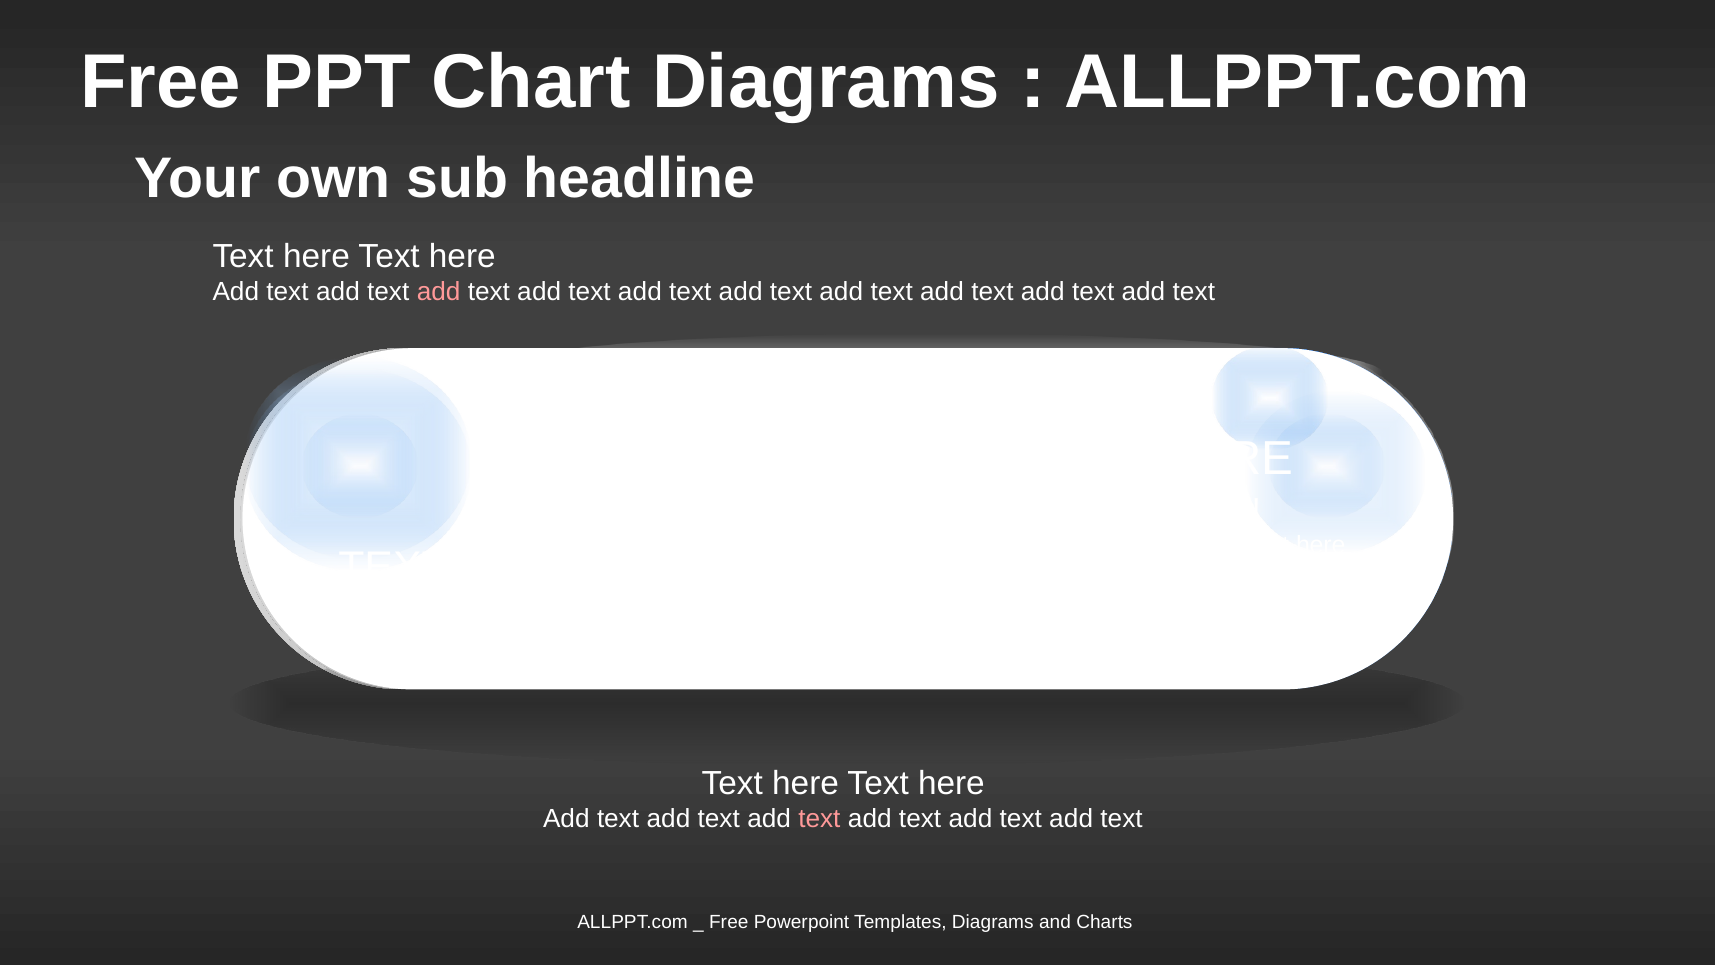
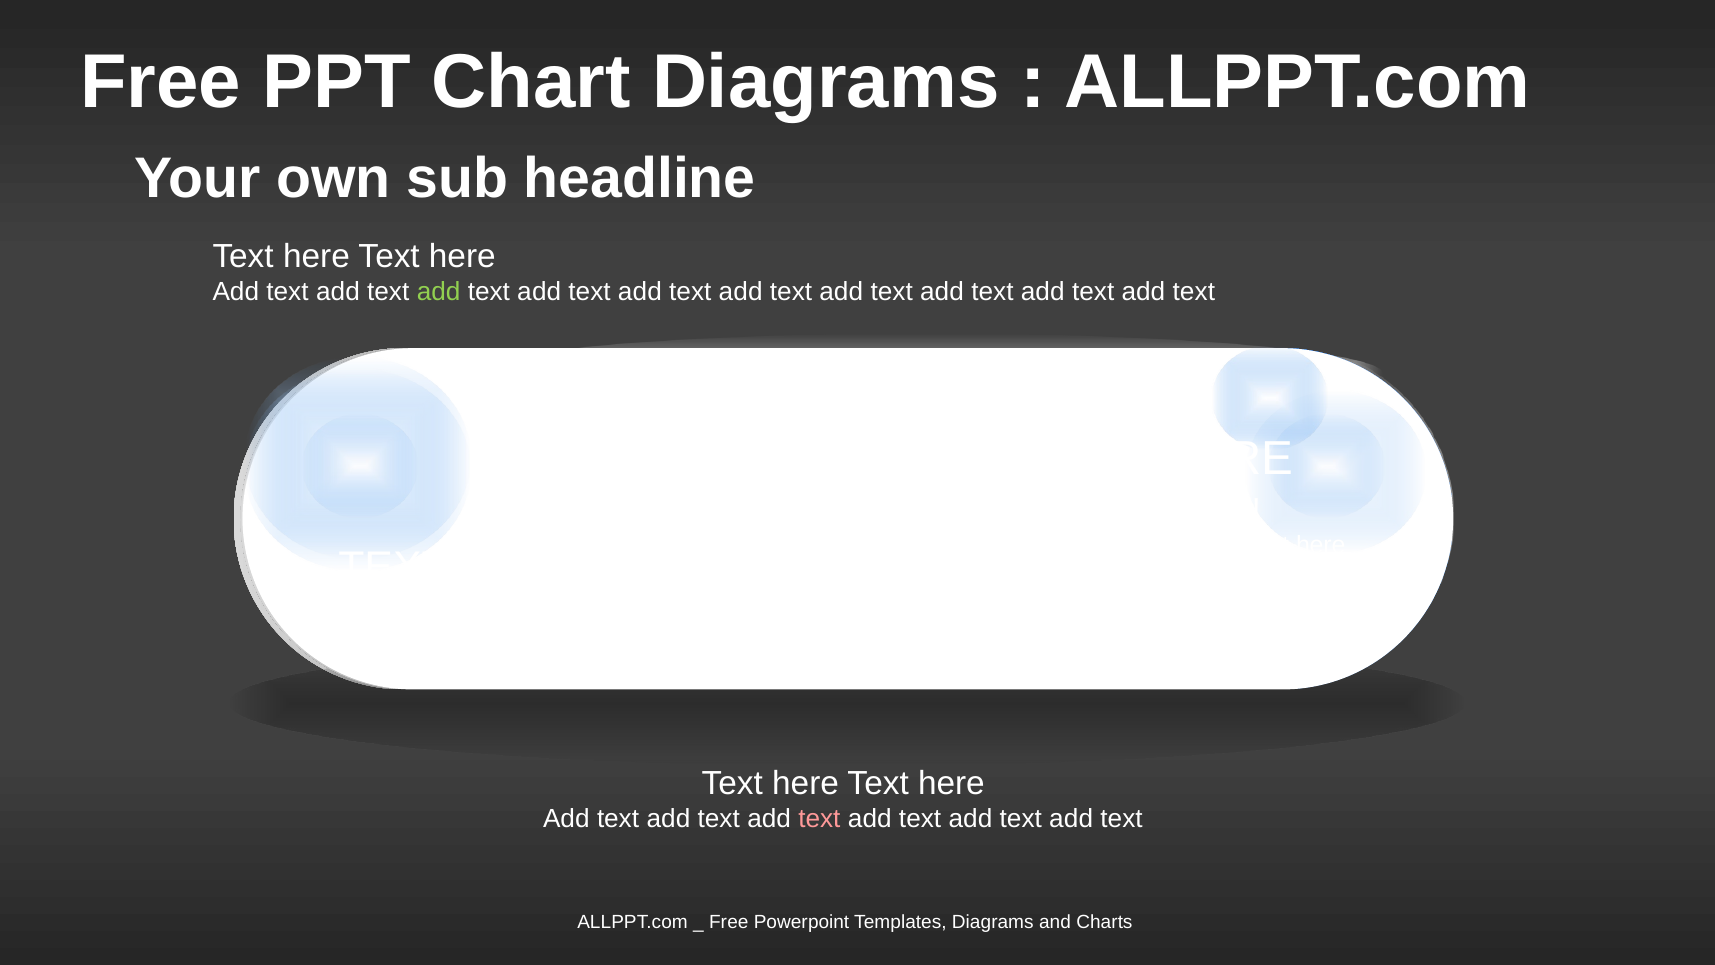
add at (439, 292) colour: pink -> light green
